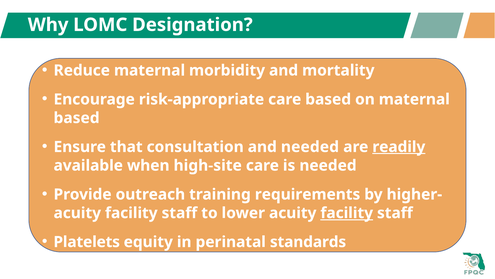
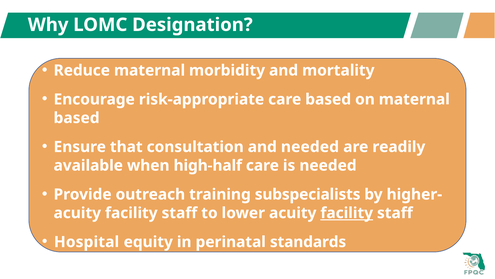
readily underline: present -> none
high-site: high-site -> high-half
requirements: requirements -> subspecialists
Platelets: Platelets -> Hospital
